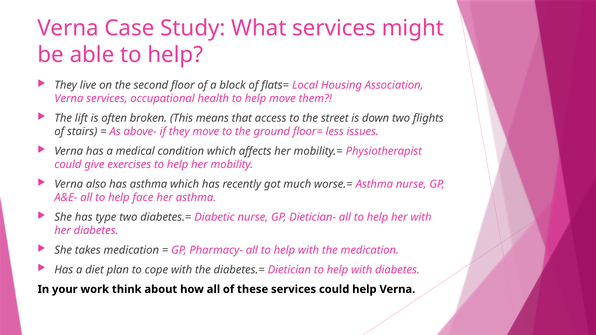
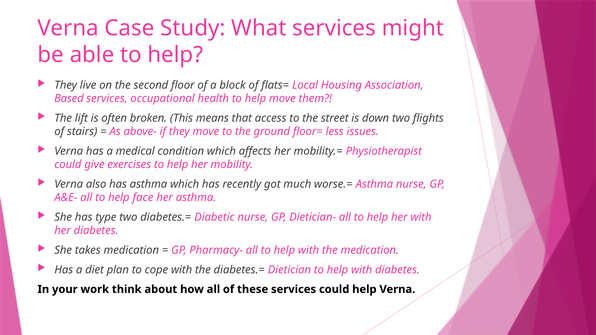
Verna at (69, 98): Verna -> Based
